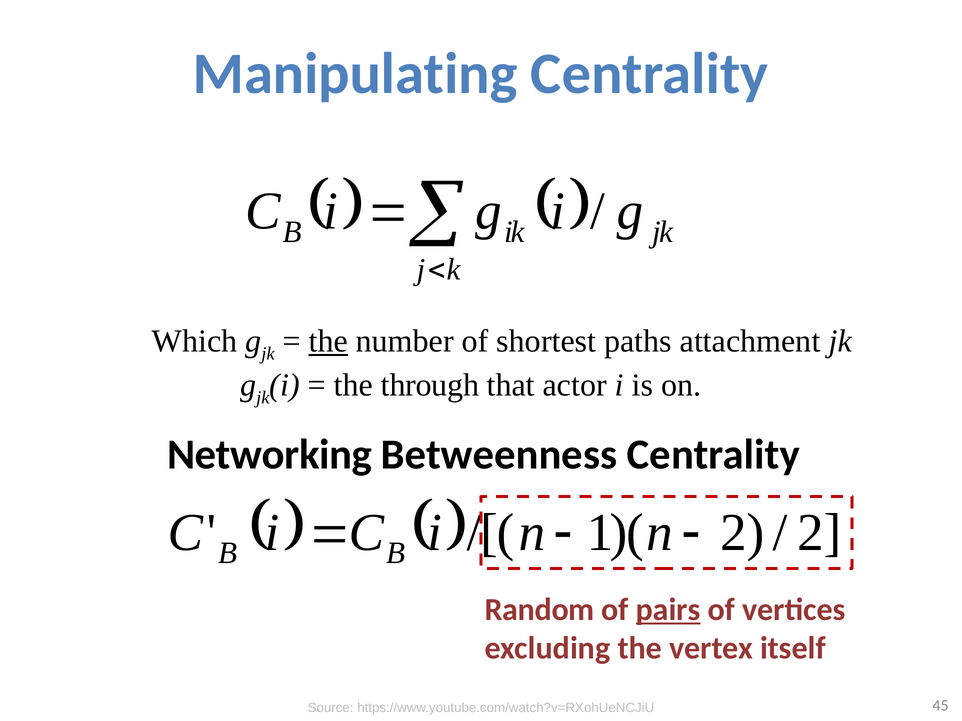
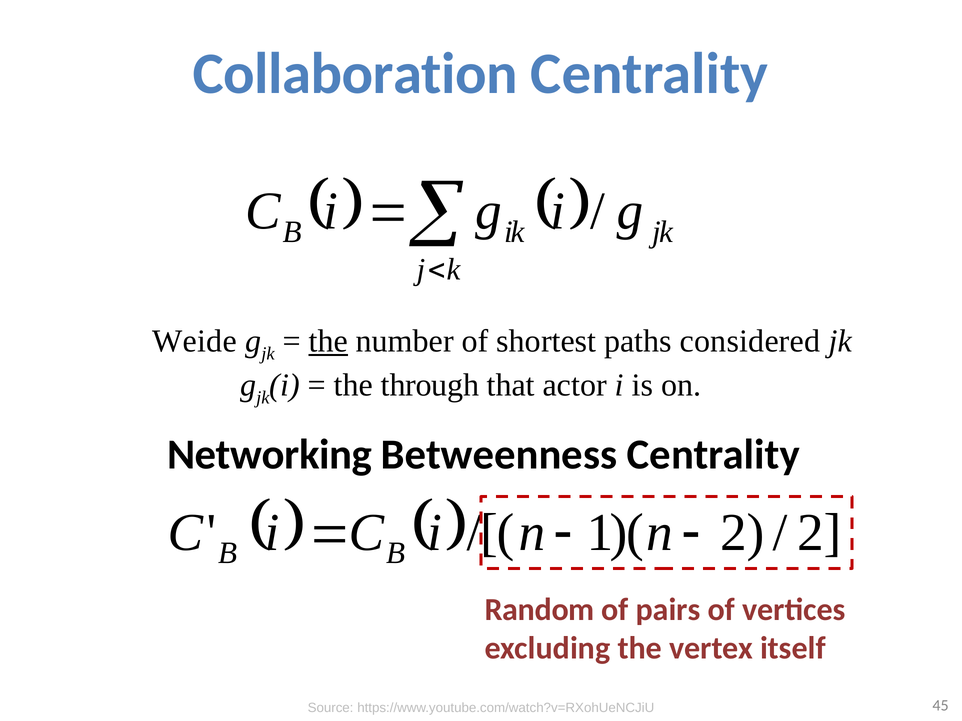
Manipulating: Manipulating -> Collaboration
Which: Which -> Weide
attachment: attachment -> considered
pairs underline: present -> none
